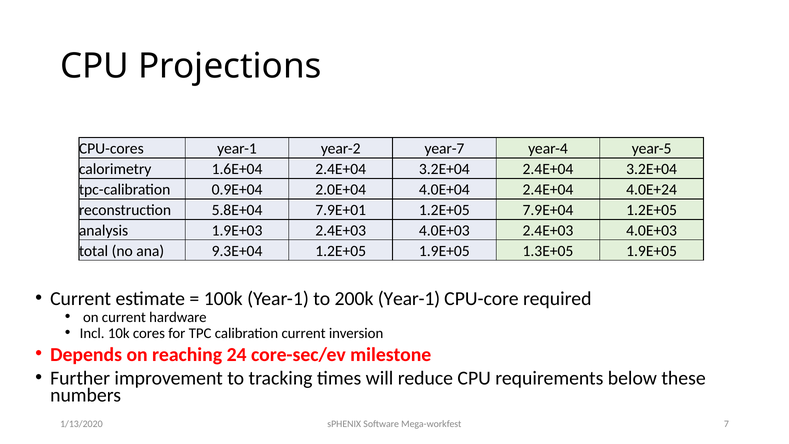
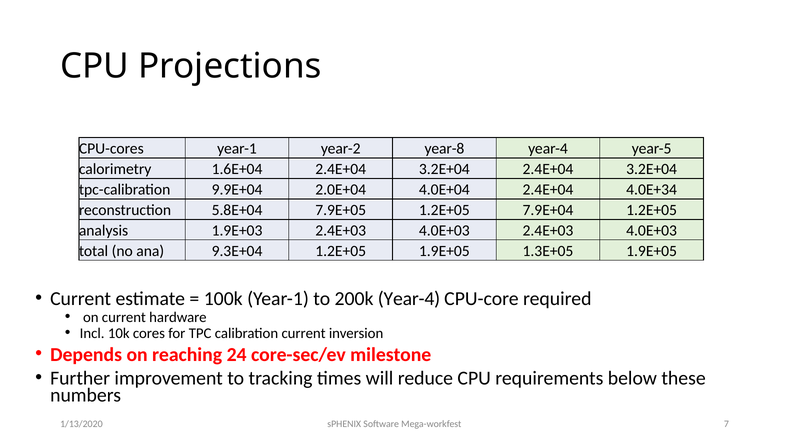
year-7: year-7 -> year-8
0.9E+04: 0.9E+04 -> 9.9E+04
4.0E+24: 4.0E+24 -> 4.0E+34
7.9E+01: 7.9E+01 -> 7.9E+05
200k Year-1: Year-1 -> Year-4
